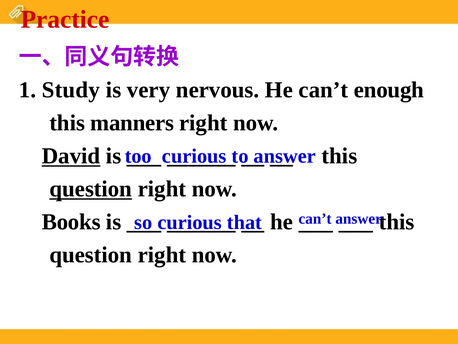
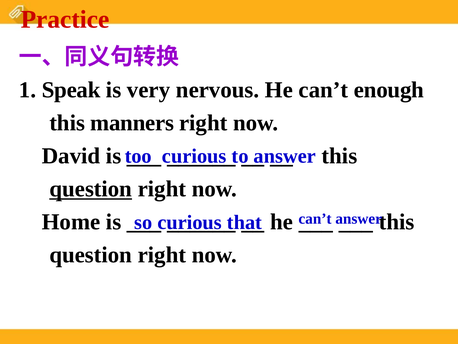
Study: Study -> Speak
David underline: present -> none
Books: Books -> Home
